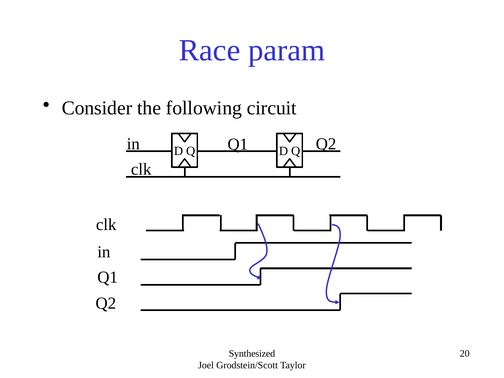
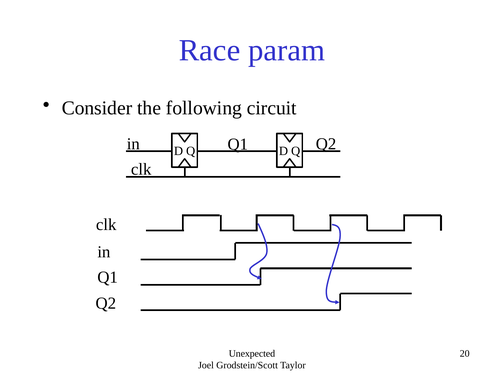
Synthesized: Synthesized -> Unexpected
